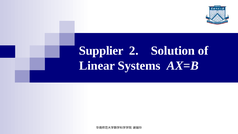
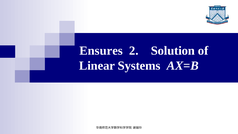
Supplier: Supplier -> Ensures
